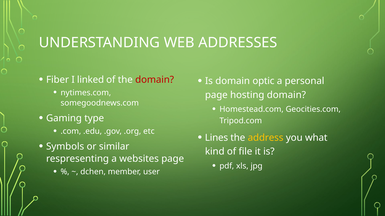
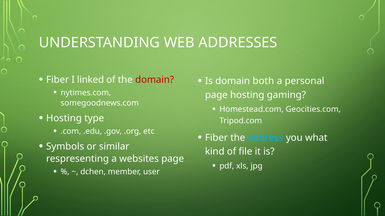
optic: optic -> both
hosting domain: domain -> gaming
Gaming at (64, 119): Gaming -> Hosting
Lines at (216, 138): Lines -> Fiber
address colour: yellow -> light blue
